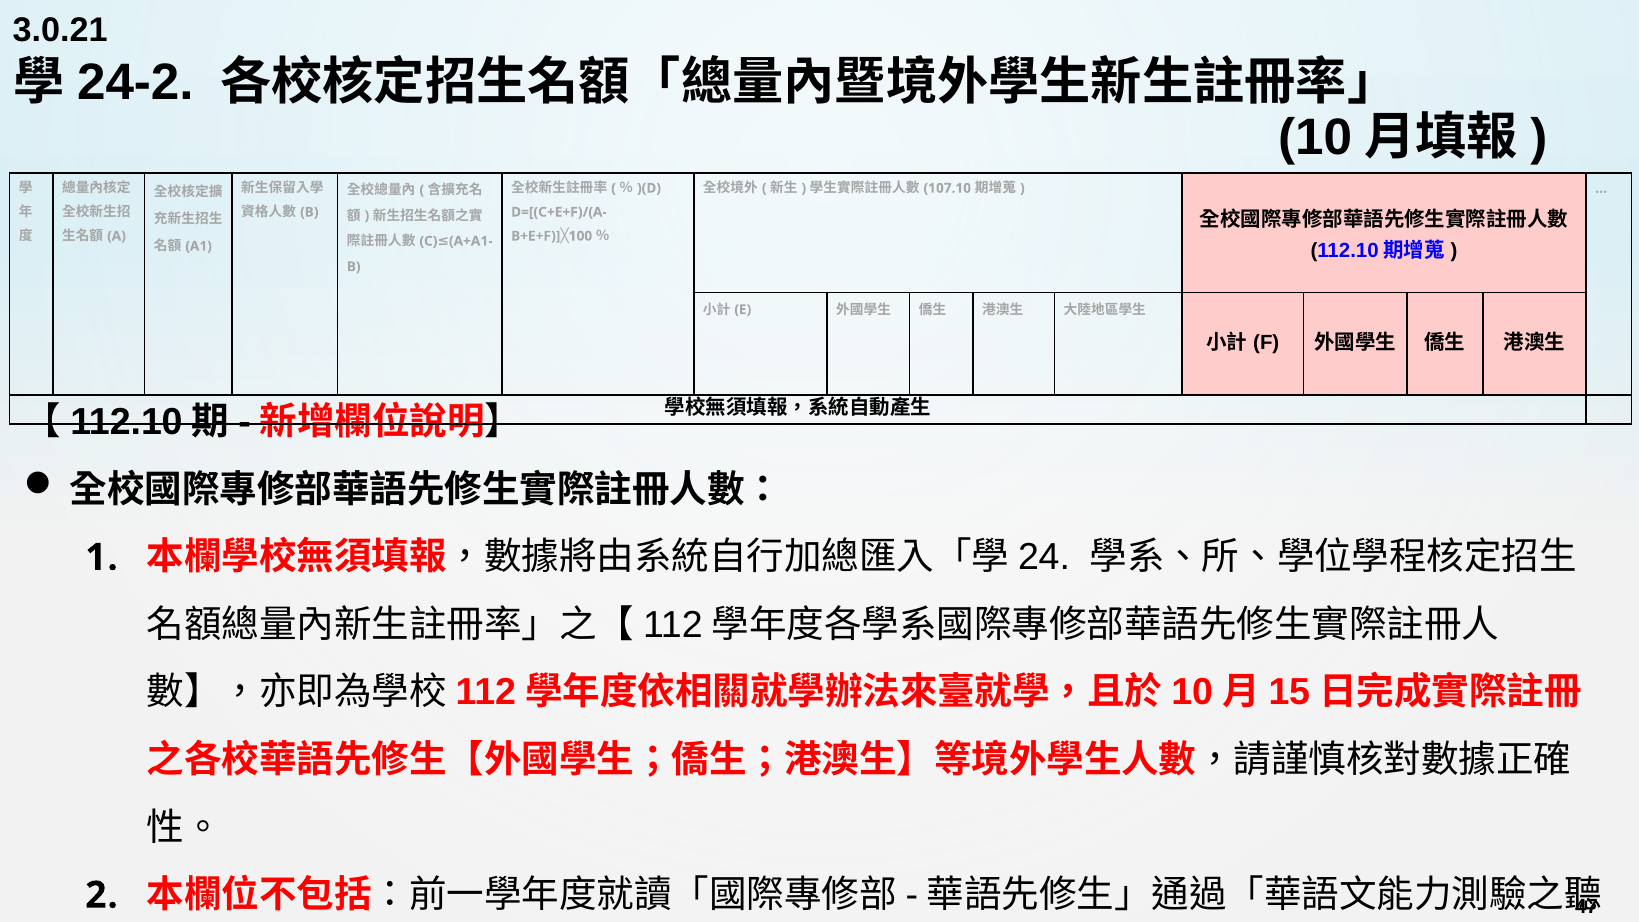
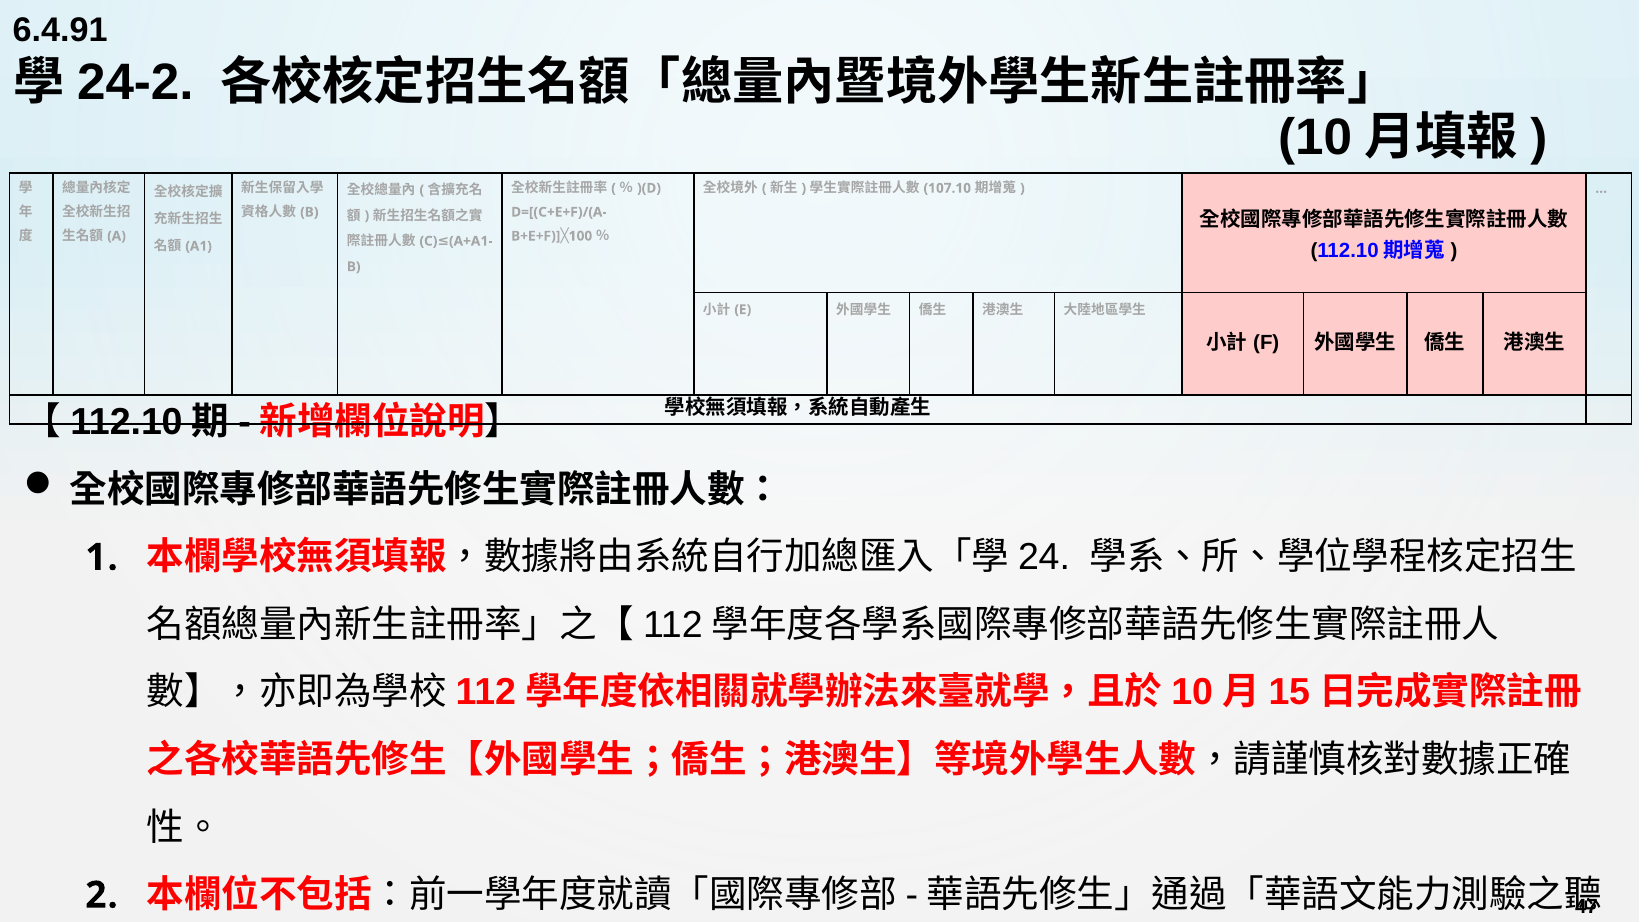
3.0.21: 3.0.21 -> 6.4.91
